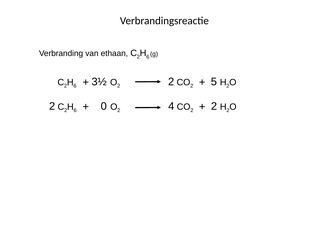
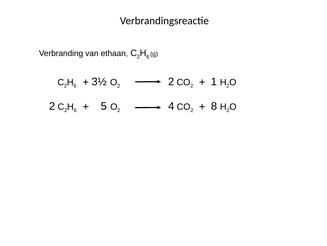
5: 5 -> 1
0: 0 -> 5
2 at (214, 106): 2 -> 8
